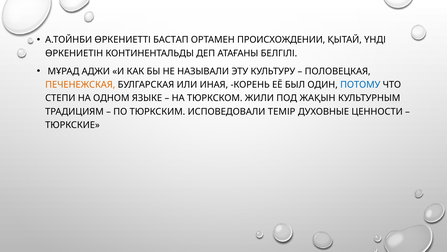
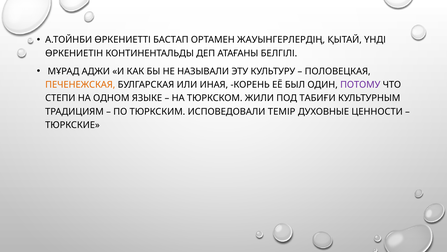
ПРОИСХОЖДЕНИИ: ПРОИСХОЖДЕНИИ -> ЖАУЫНГЕРЛЕРДІҢ
ПОТОМУ colour: blue -> purple
ЖАҚЫН: ЖАҚЫН -> ТАБИҒИ
